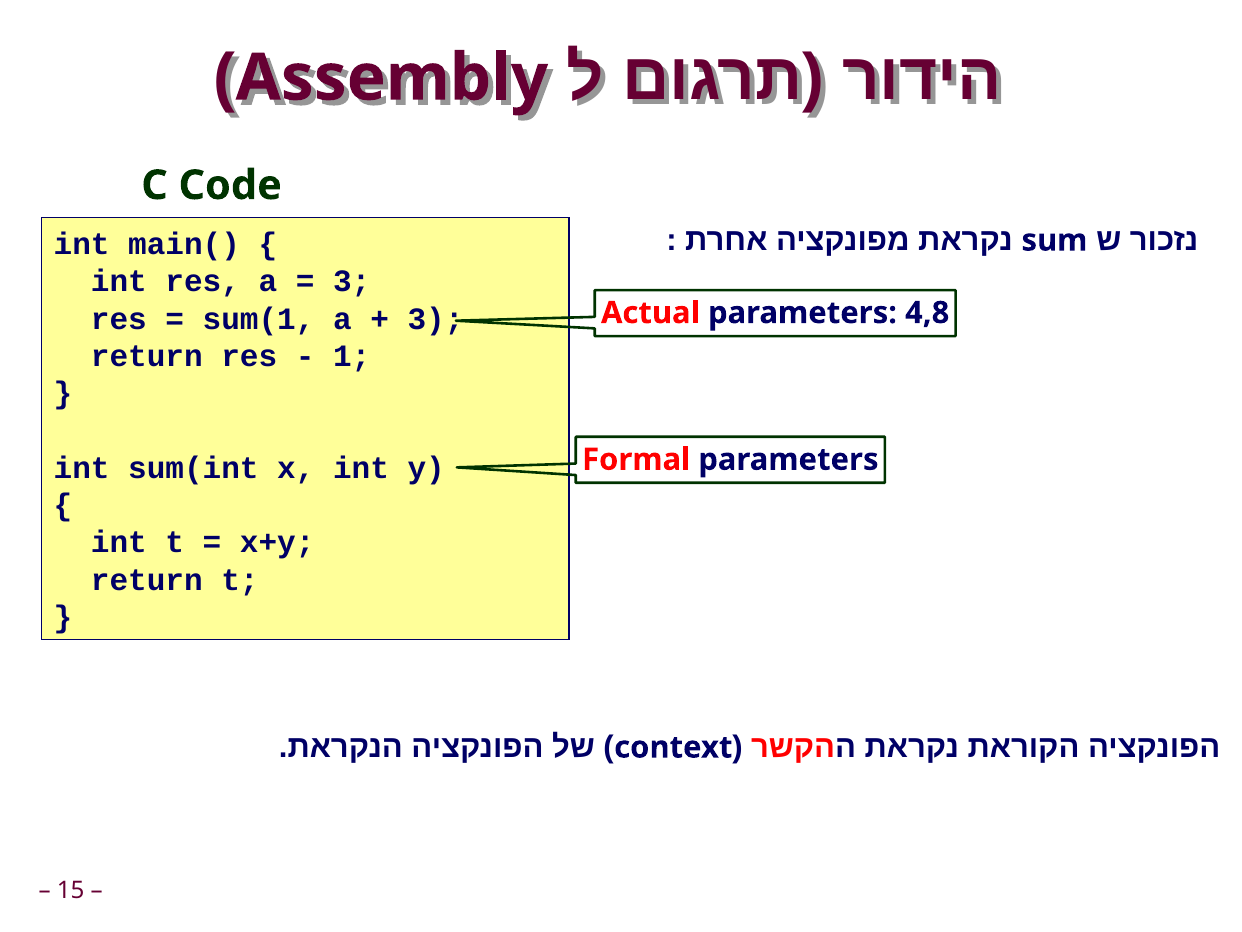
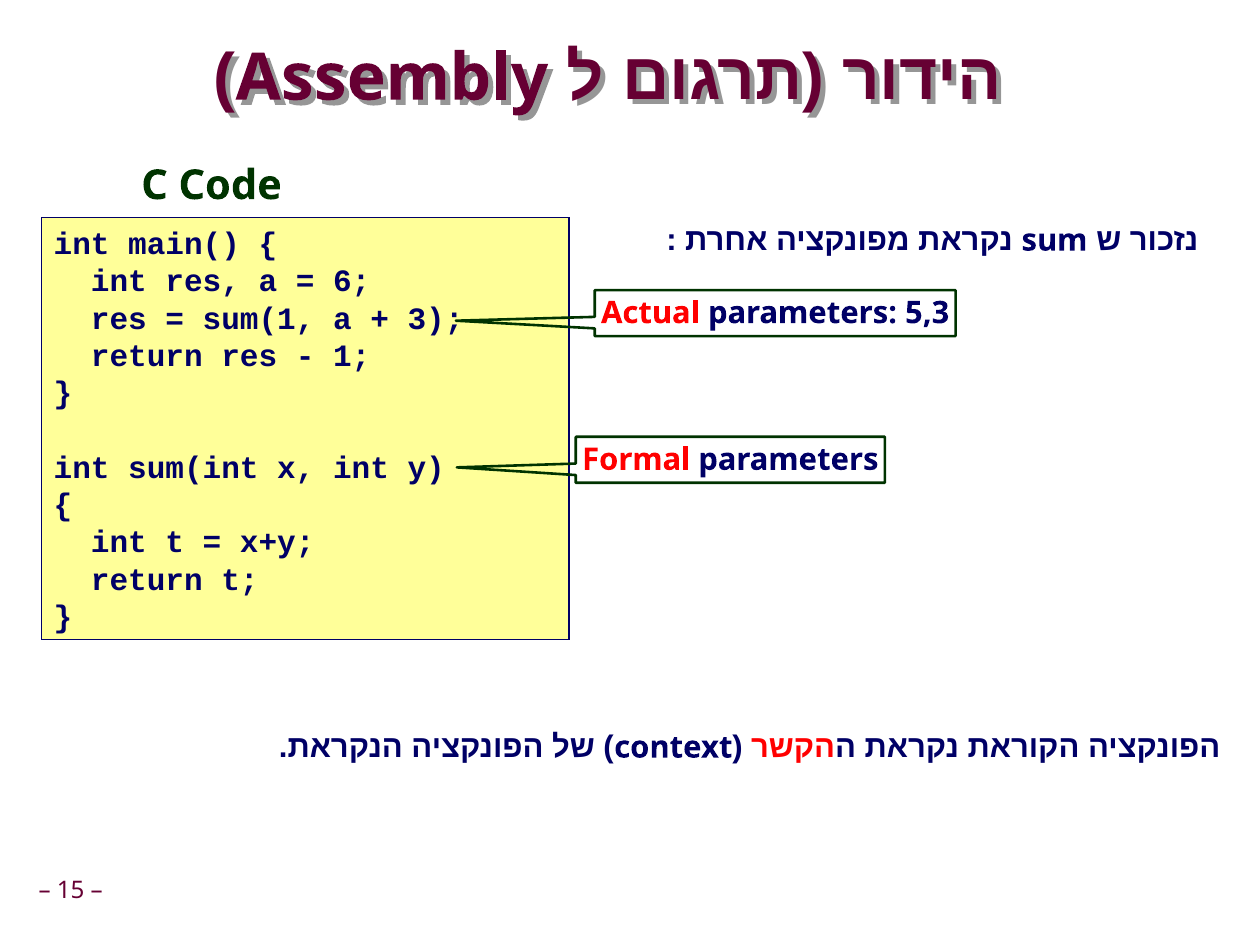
3: 3 -> 6
4,8: 4,8 -> 5,3
